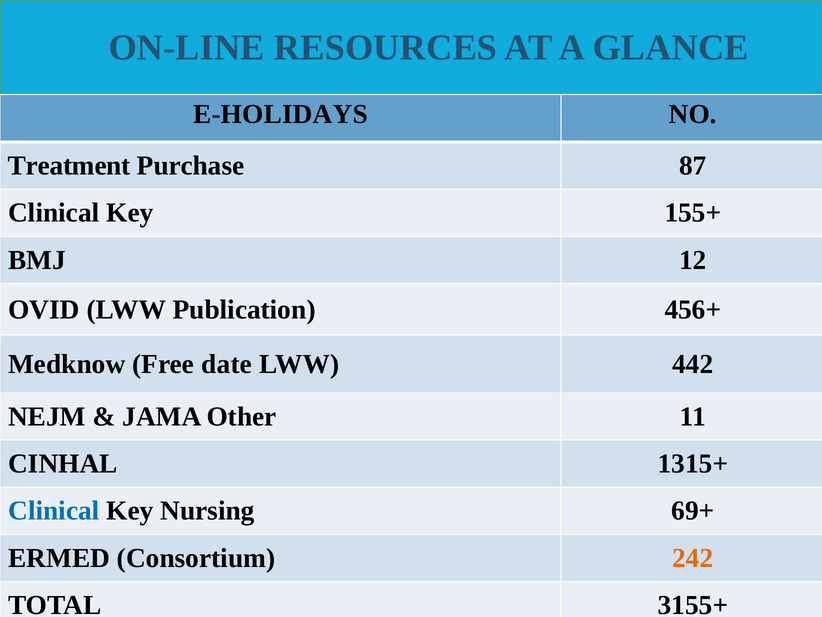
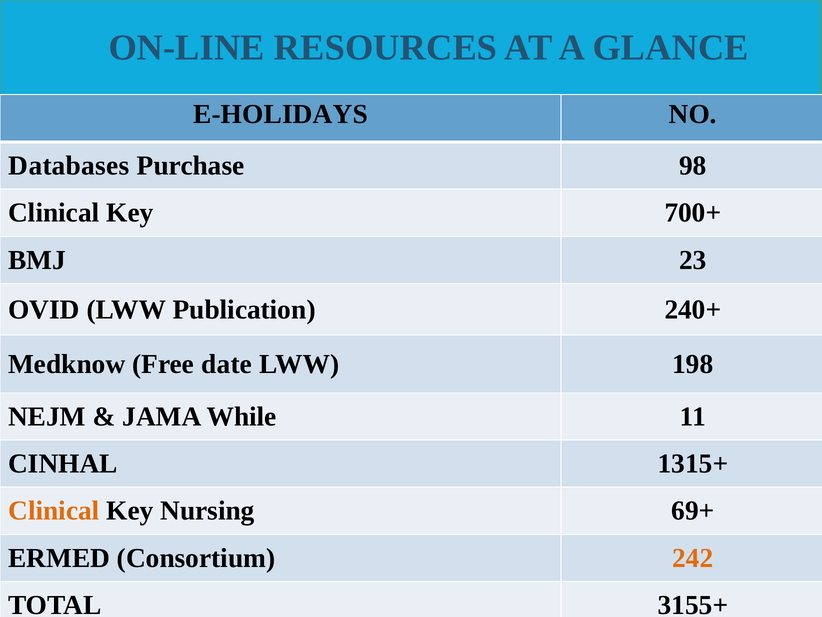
Treatment: Treatment -> Databases
87: 87 -> 98
155+: 155+ -> 700+
12: 12 -> 23
456+: 456+ -> 240+
442: 442 -> 198
Other: Other -> While
Clinical at (54, 510) colour: blue -> orange
